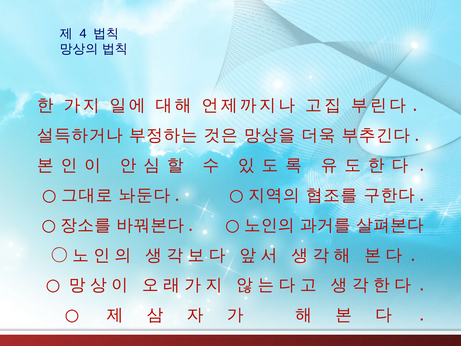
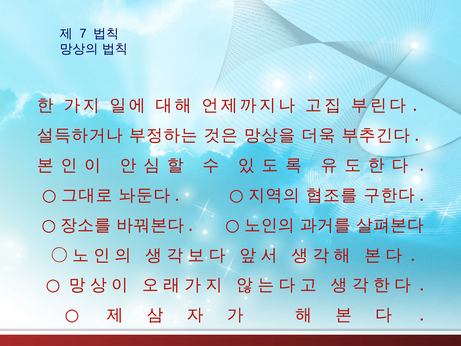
4: 4 -> 7
